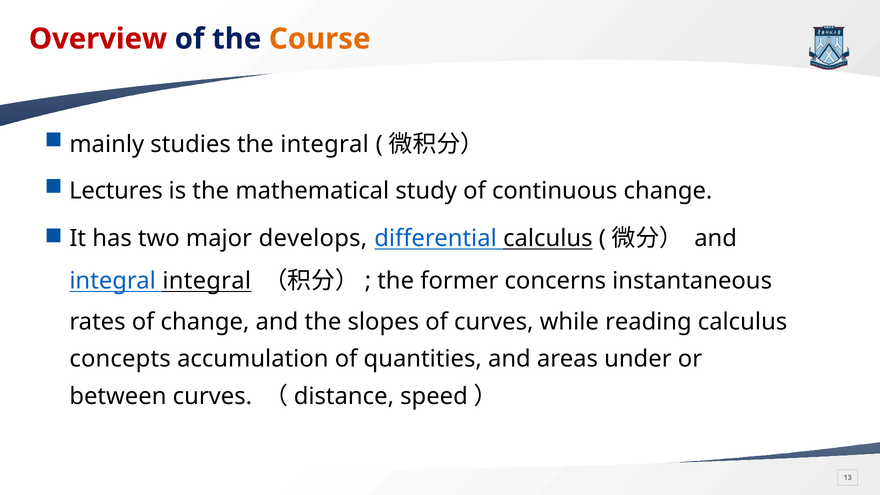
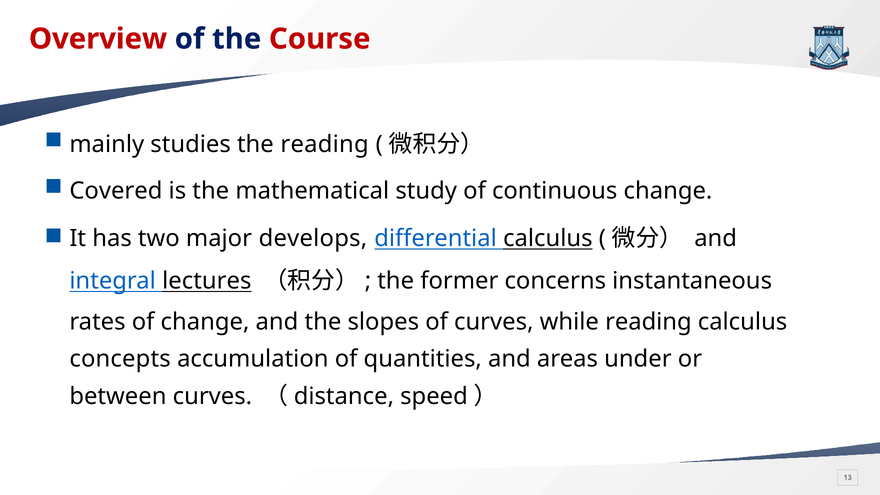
Course colour: orange -> red
the integral: integral -> reading
Lectures: Lectures -> Covered
integral integral: integral -> lectures
